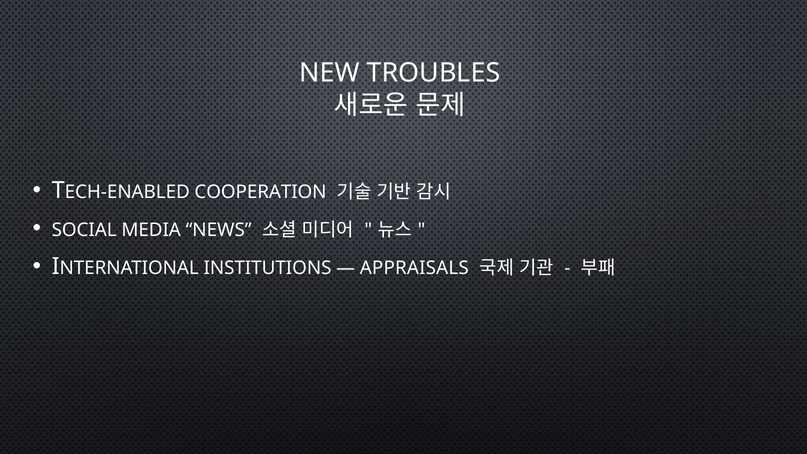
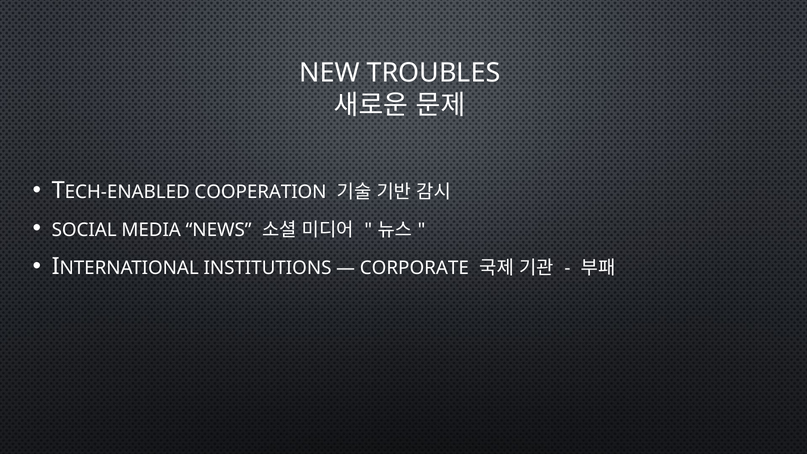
APPRAISALS: APPRAISALS -> CORPORATE
